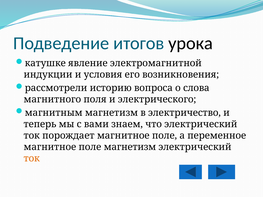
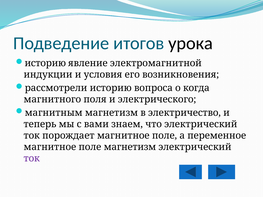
катушке at (45, 63): катушке -> историю
слова: слова -> когда
ток at (32, 158) colour: orange -> purple
